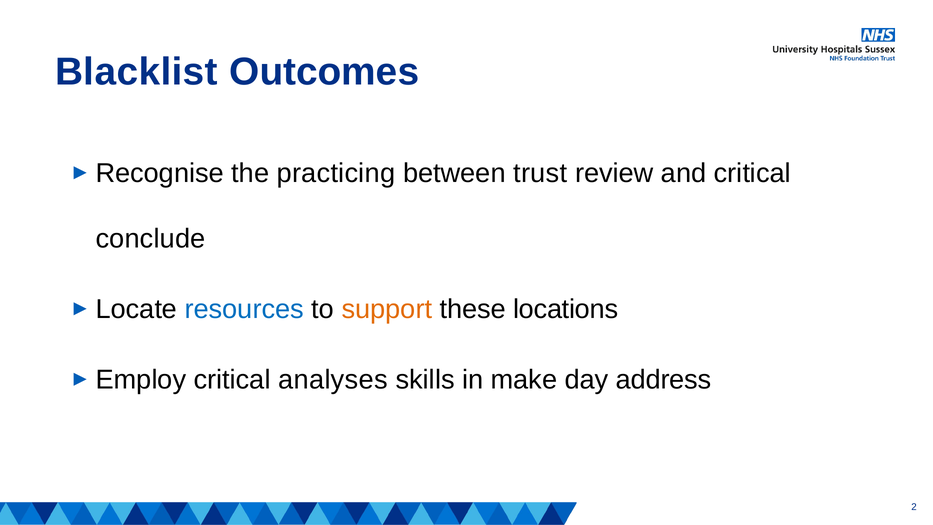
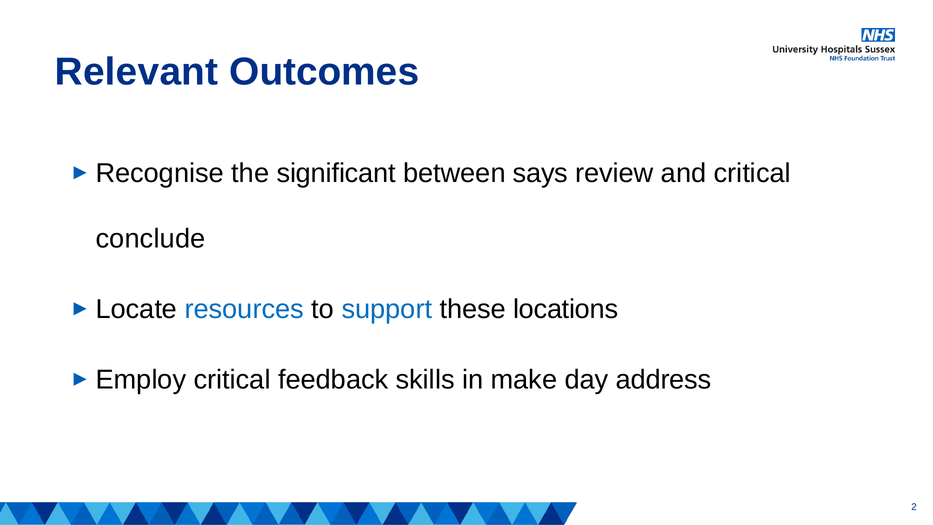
Blacklist: Blacklist -> Relevant
practicing: practicing -> significant
trust: trust -> says
support colour: orange -> blue
analyses: analyses -> feedback
